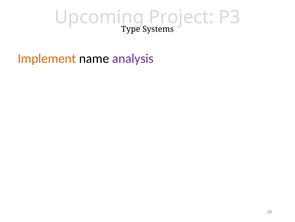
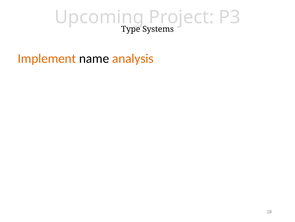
analysis colour: purple -> orange
